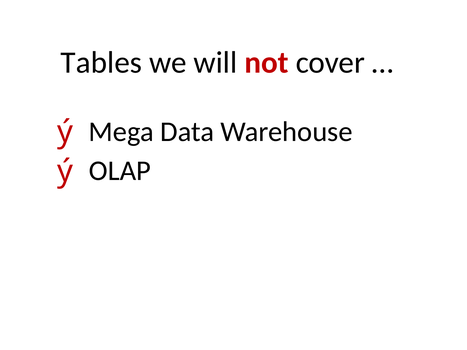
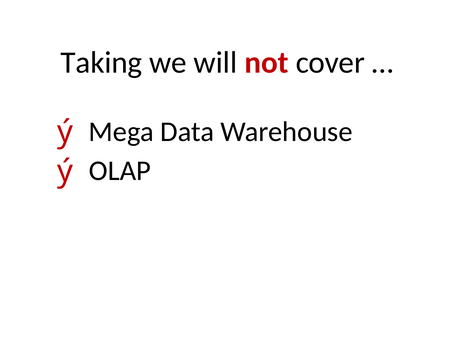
Tables: Tables -> Taking
